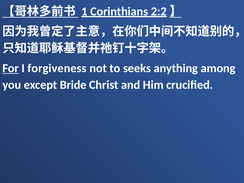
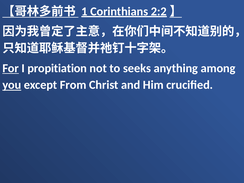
forgiveness: forgiveness -> propitiation
you underline: none -> present
Bride: Bride -> From
